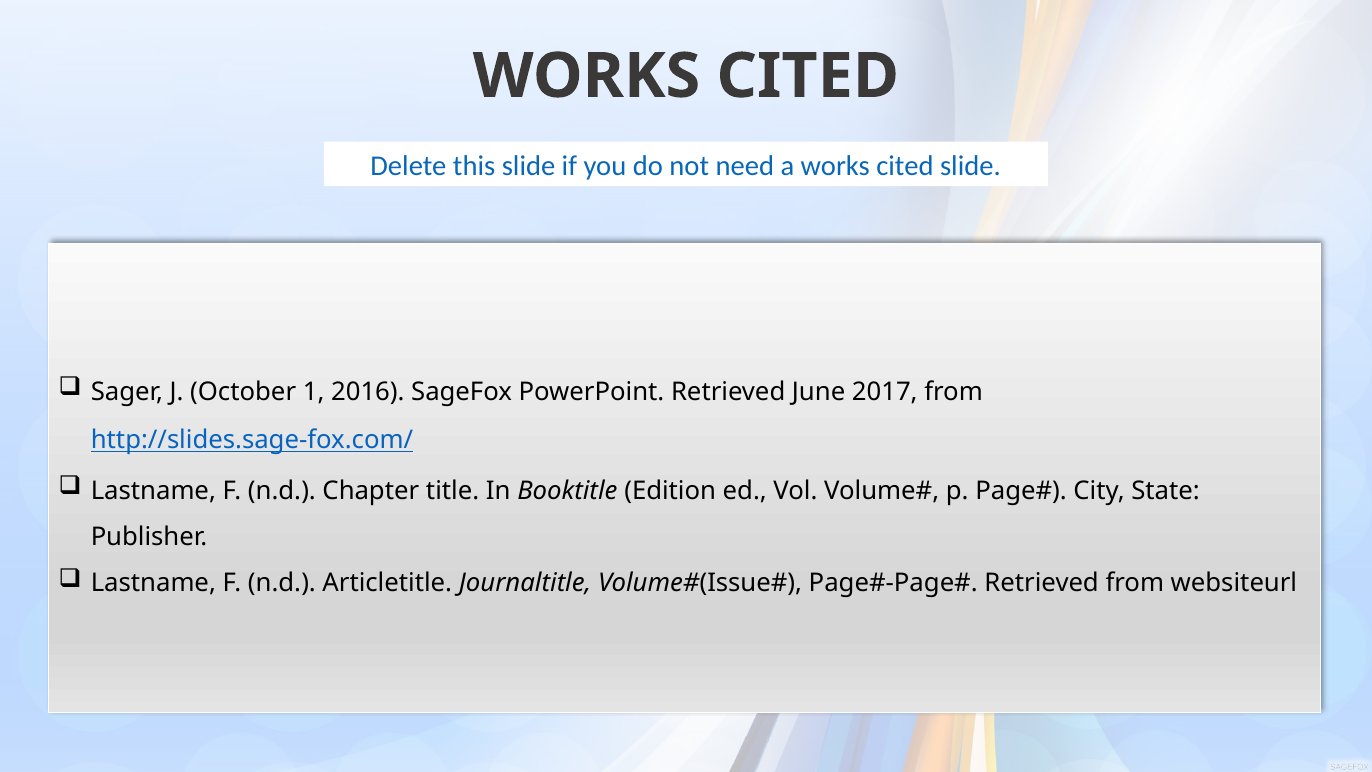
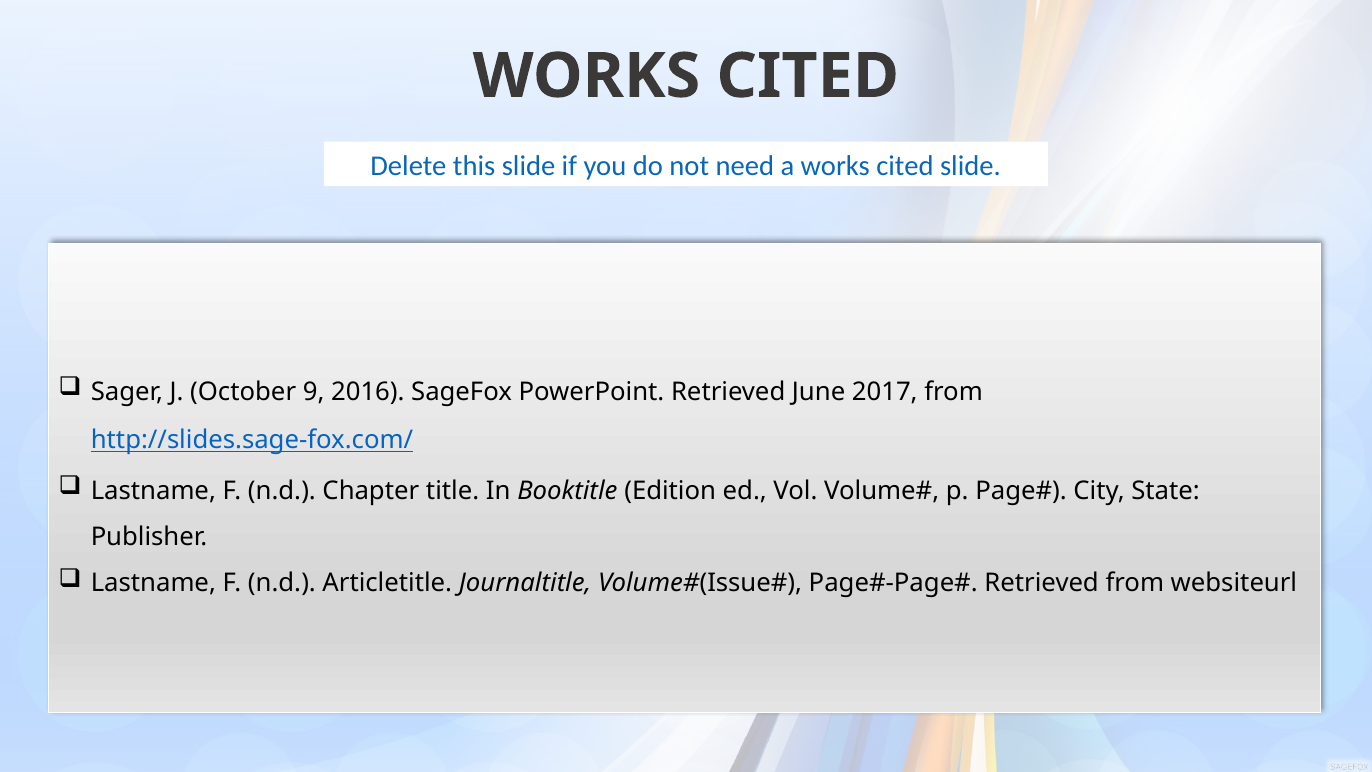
1: 1 -> 9
